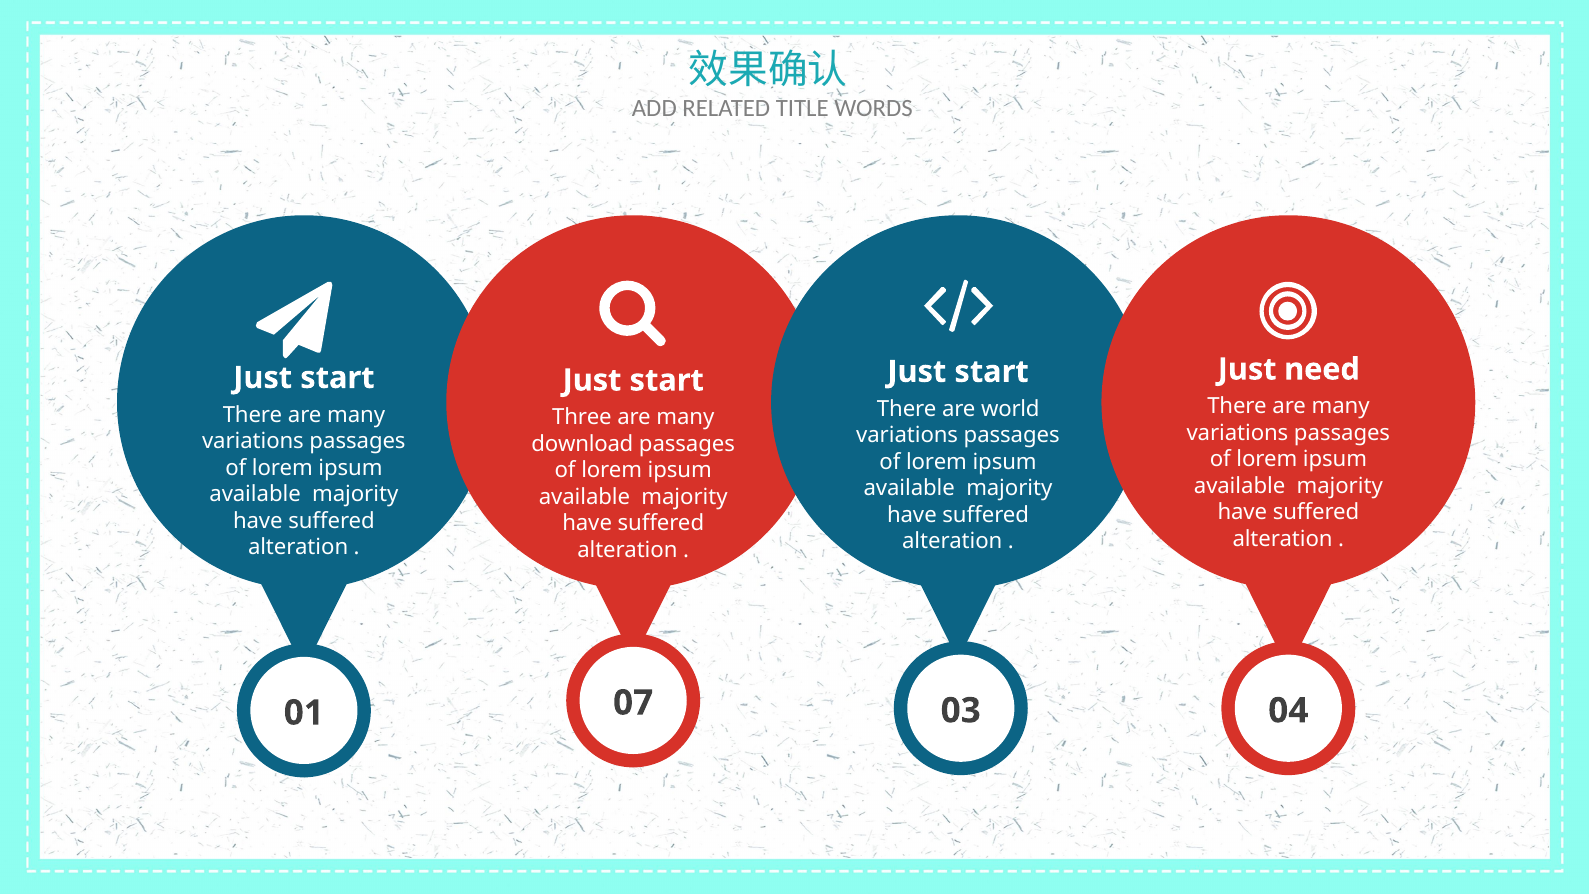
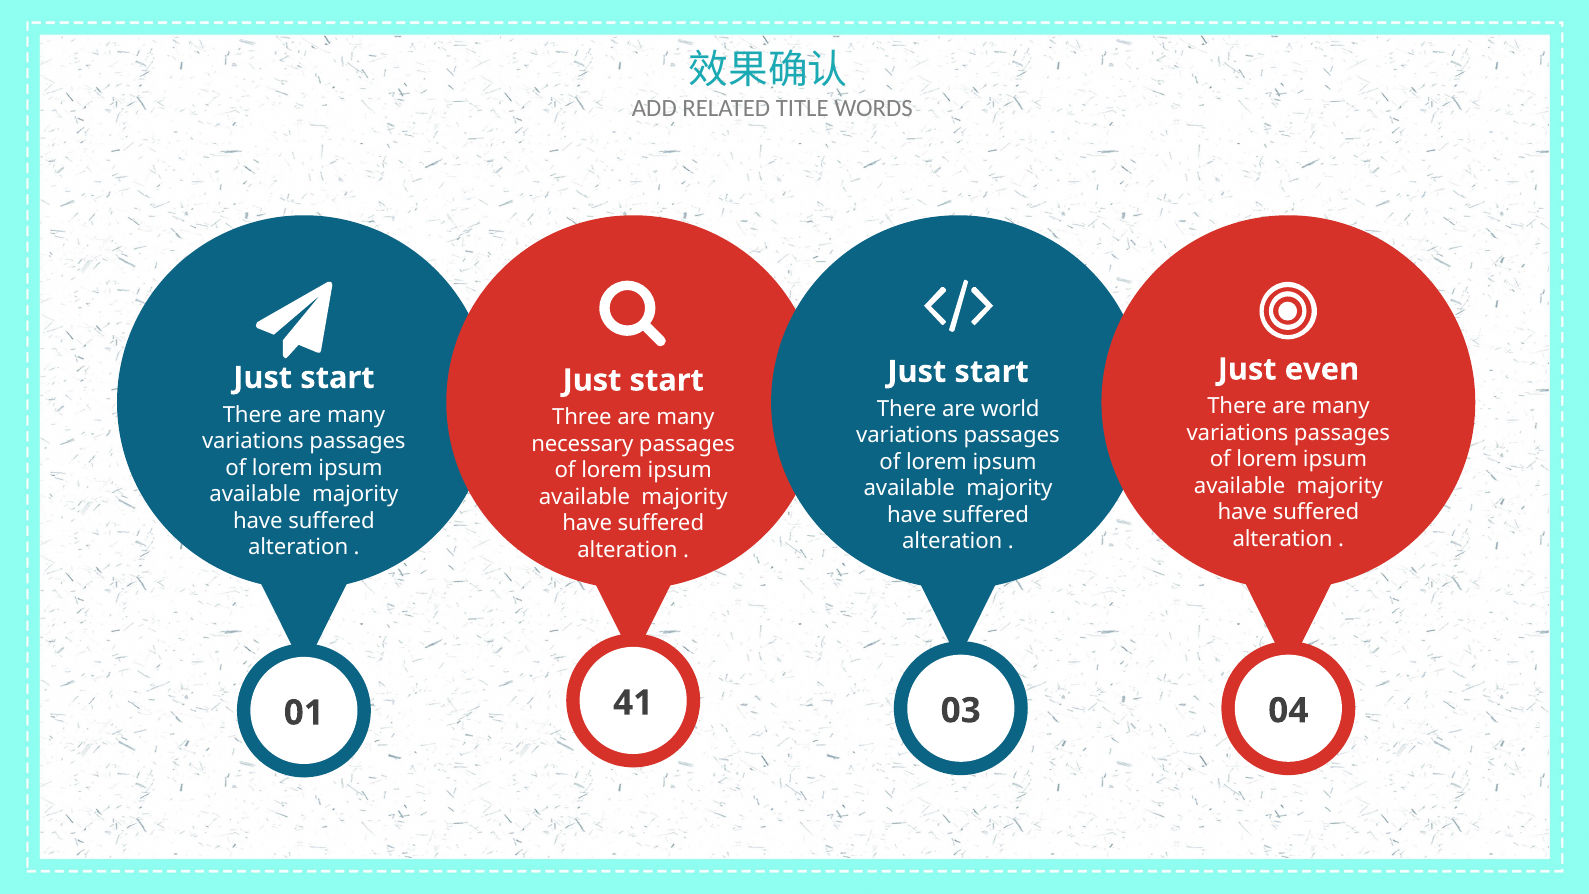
need: need -> even
download: download -> necessary
07: 07 -> 41
